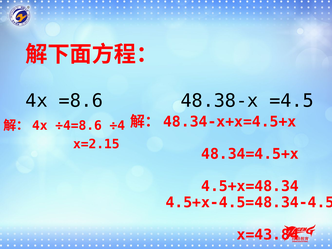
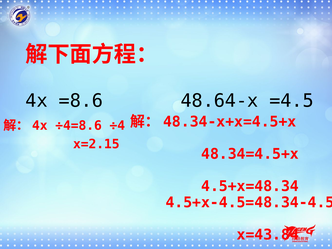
48.38-x: 48.38-x -> 48.64-x
